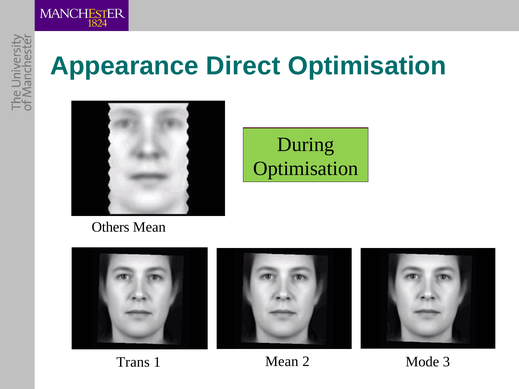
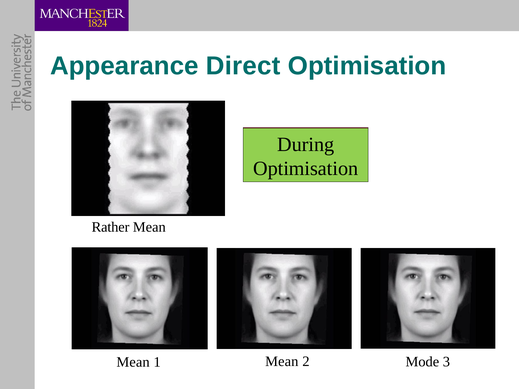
Others: Others -> Rather
Trans at (133, 362): Trans -> Mean
